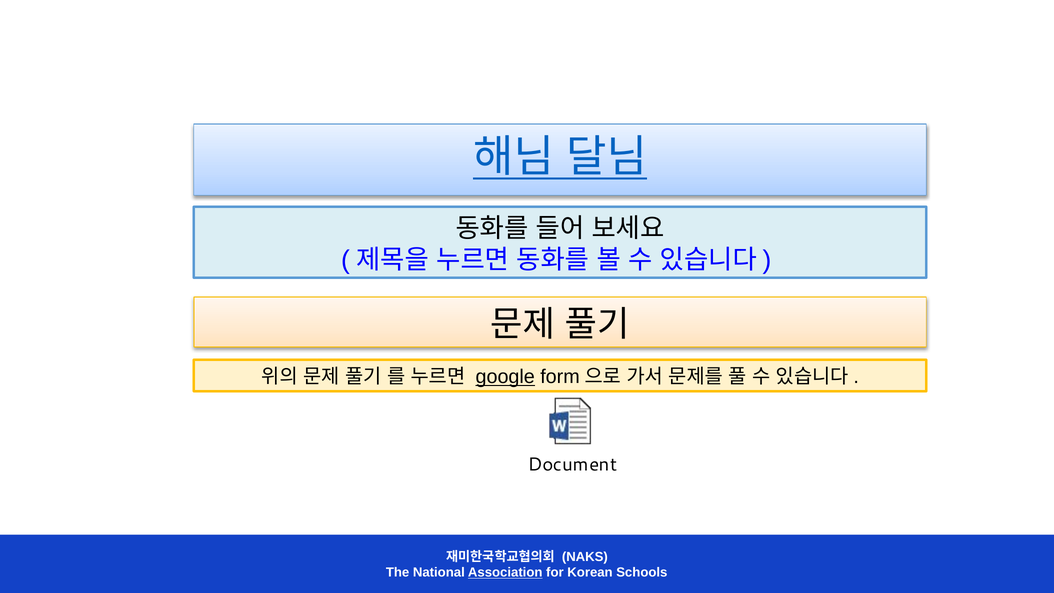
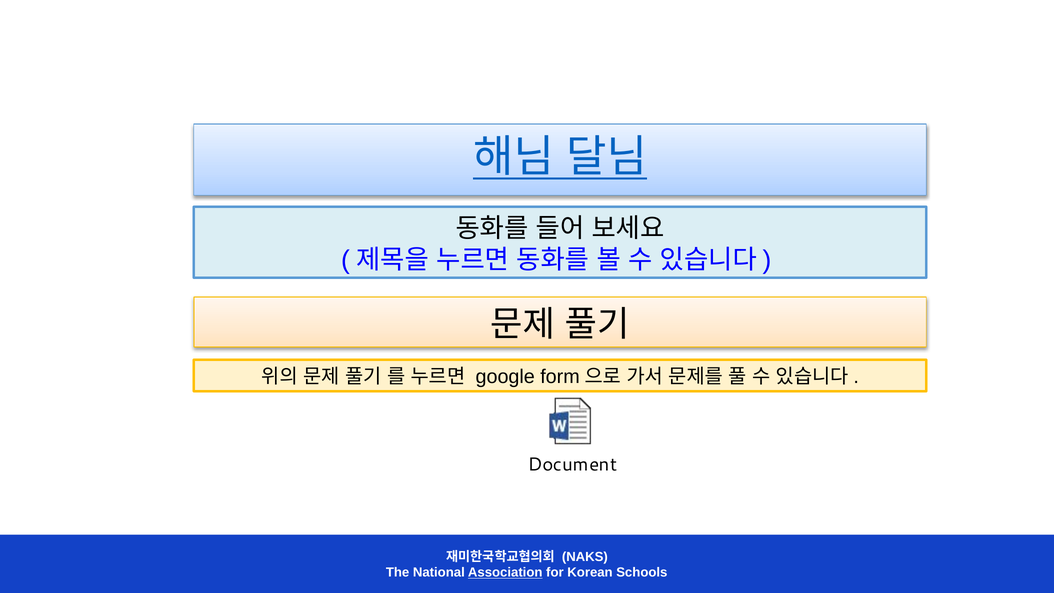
google underline: present -> none
